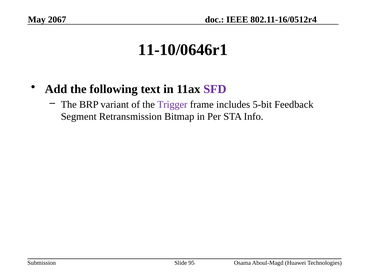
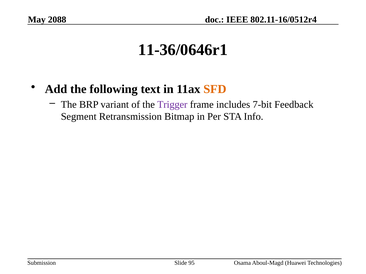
2067: 2067 -> 2088
11-10/0646r1: 11-10/0646r1 -> 11-36/0646r1
SFD colour: purple -> orange
5-bit: 5-bit -> 7-bit
